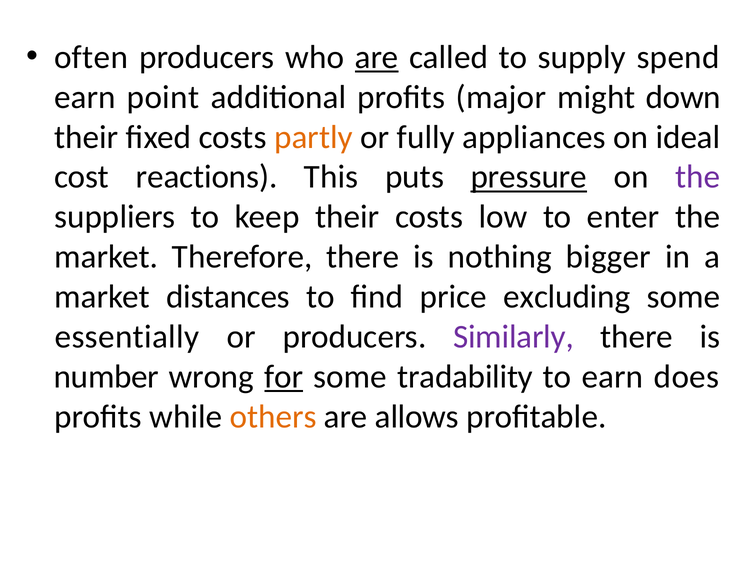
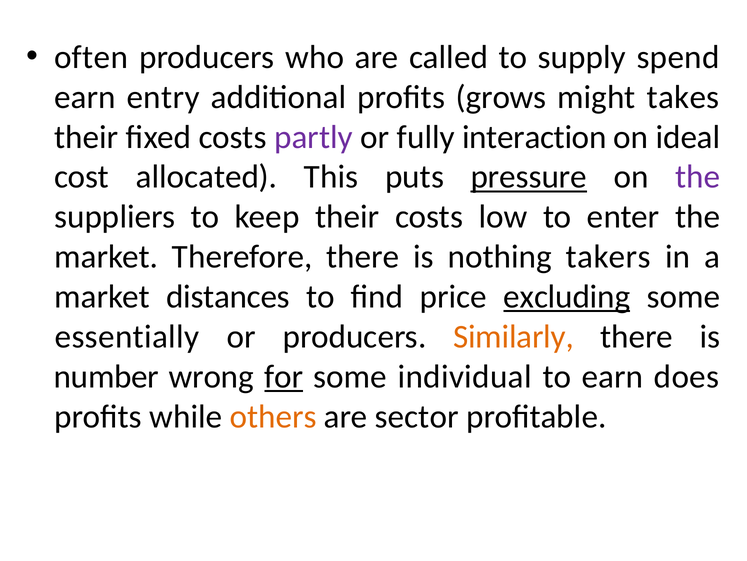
are at (377, 57) underline: present -> none
point: point -> entry
major: major -> grows
down: down -> takes
partly colour: orange -> purple
appliances: appliances -> interaction
reactions: reactions -> allocated
bigger: bigger -> takers
excluding underline: none -> present
Similarly colour: purple -> orange
tradability: tradability -> individual
allows: allows -> sector
